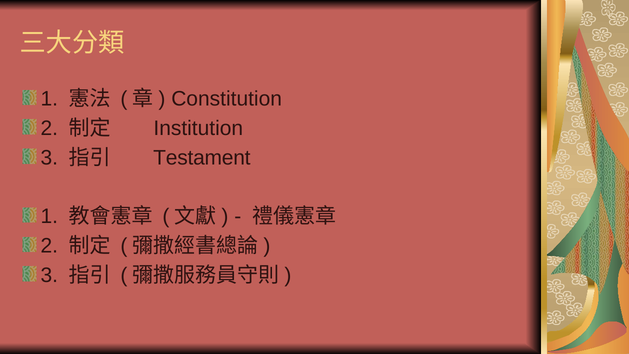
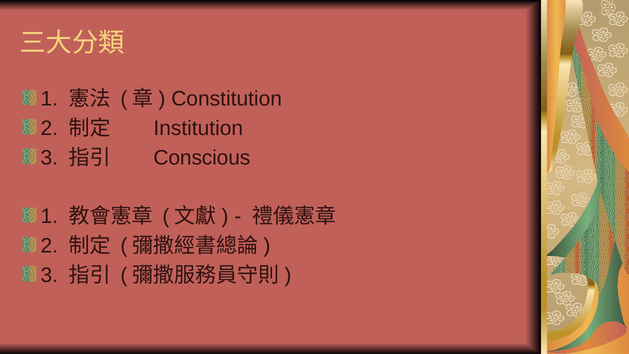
Testament: Testament -> Conscious
